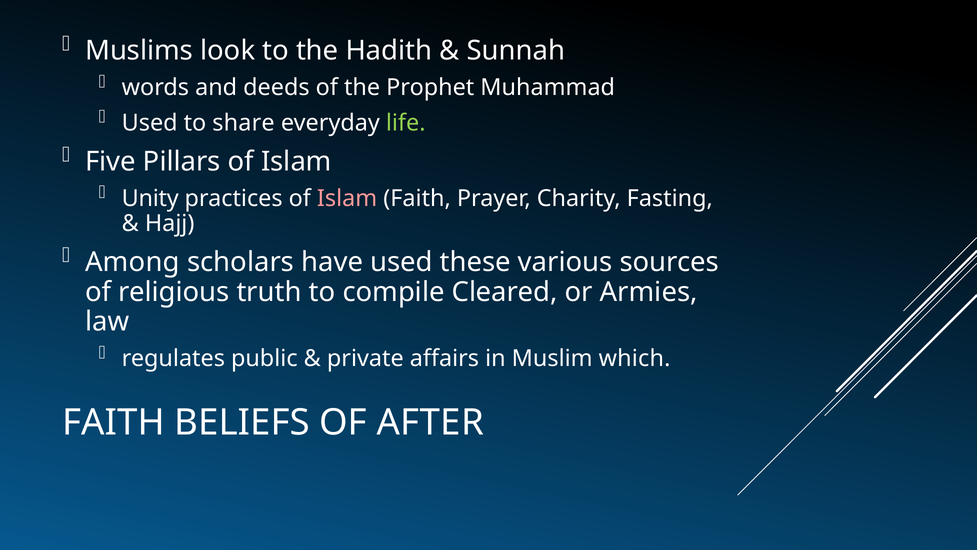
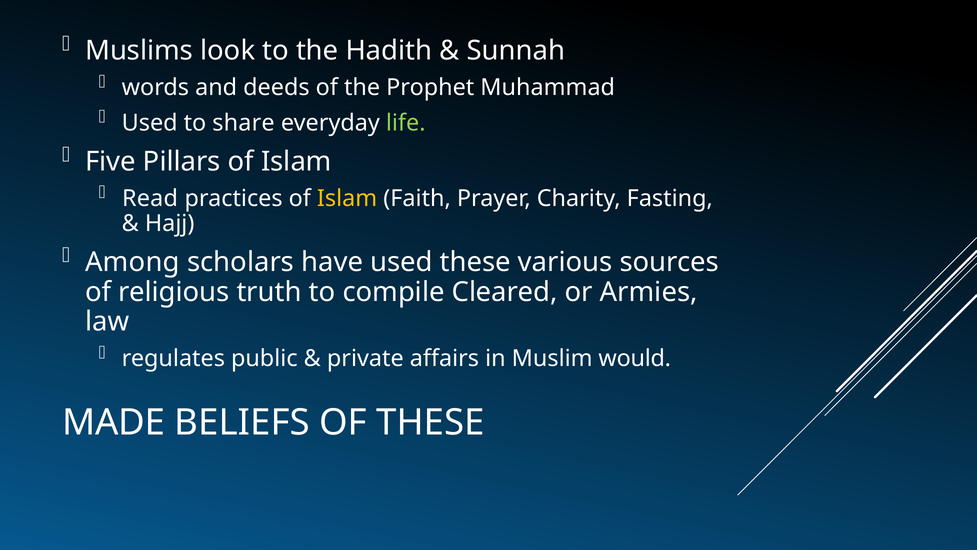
Unity: Unity -> Read
Islam at (347, 198) colour: pink -> yellow
which: which -> would
FAITH at (114, 423): FAITH -> MADE
OF AFTER: AFTER -> THESE
